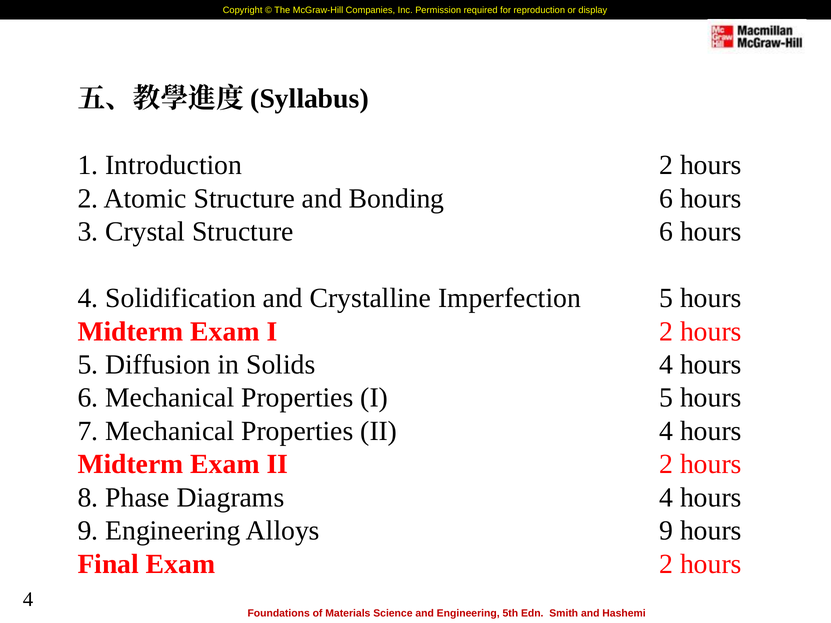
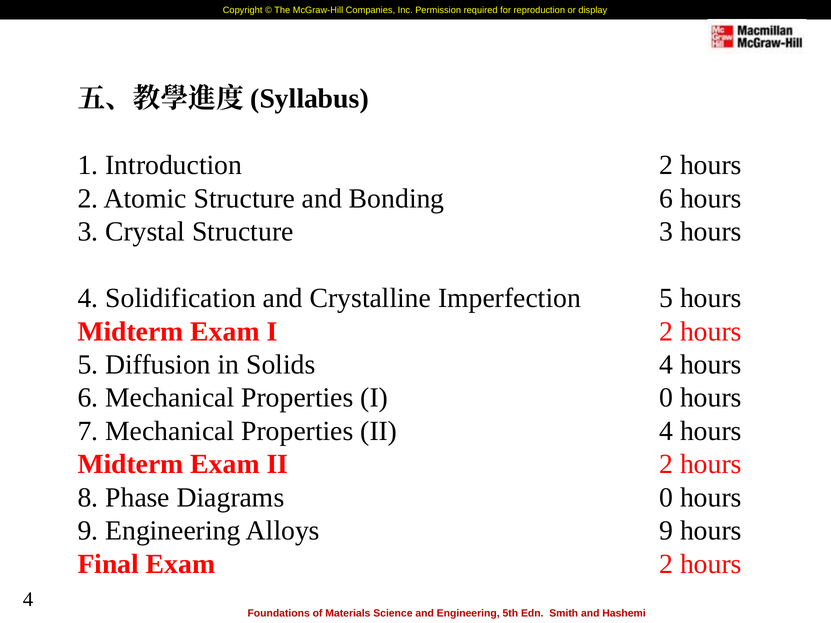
Structure 6: 6 -> 3
I 5: 5 -> 0
Diagrams 4: 4 -> 0
